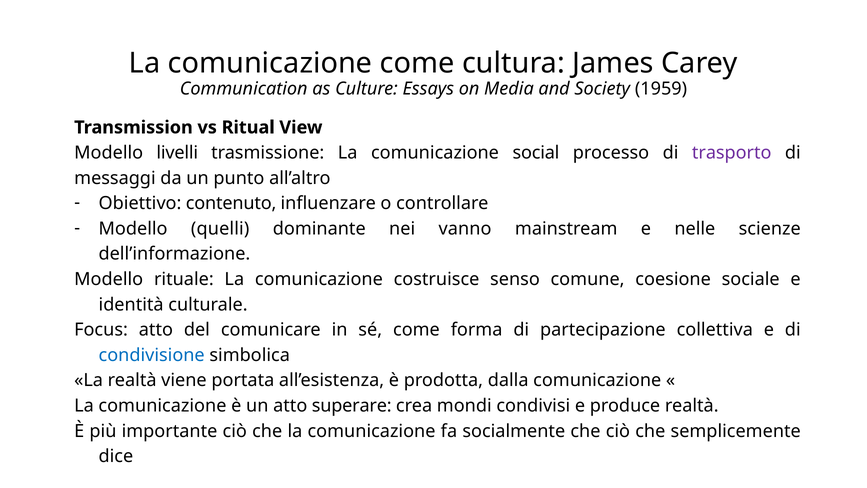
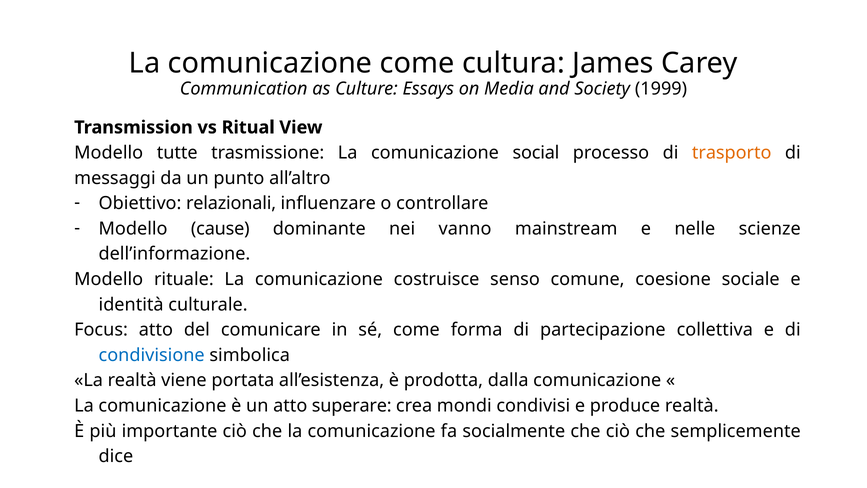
1959: 1959 -> 1999
livelli: livelli -> tutte
trasporto colour: purple -> orange
contenuto: contenuto -> relazionali
quelli: quelli -> cause
